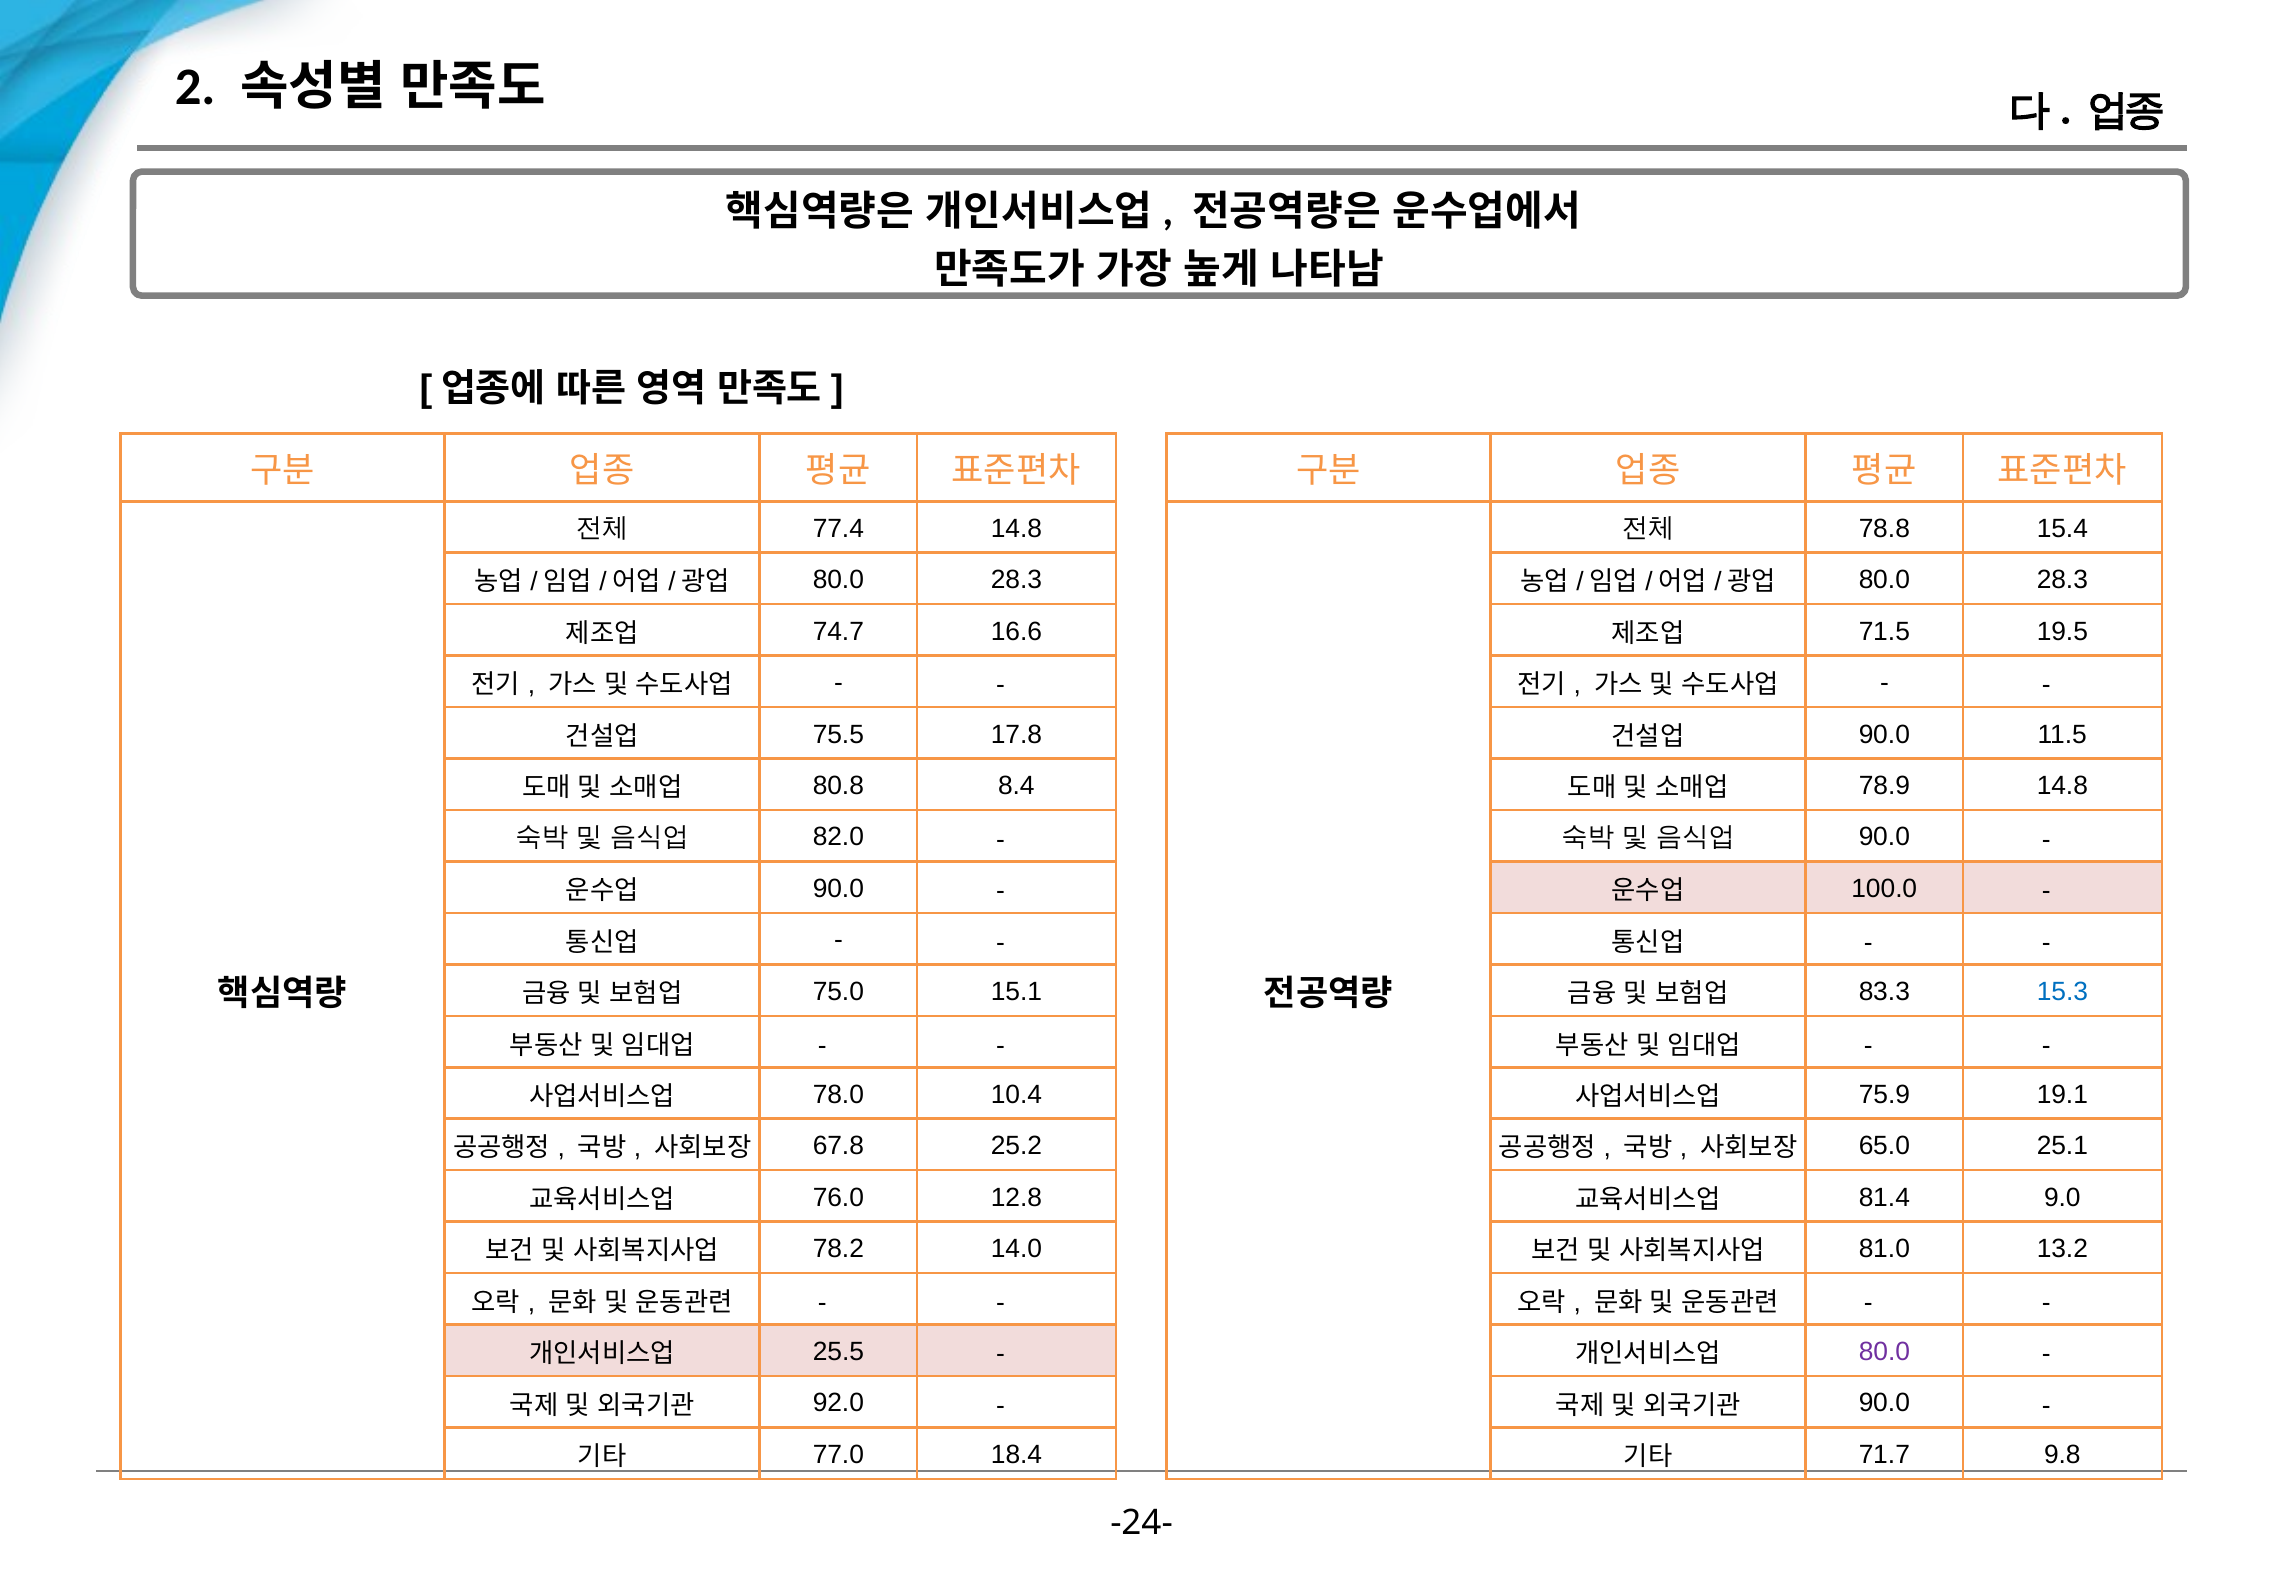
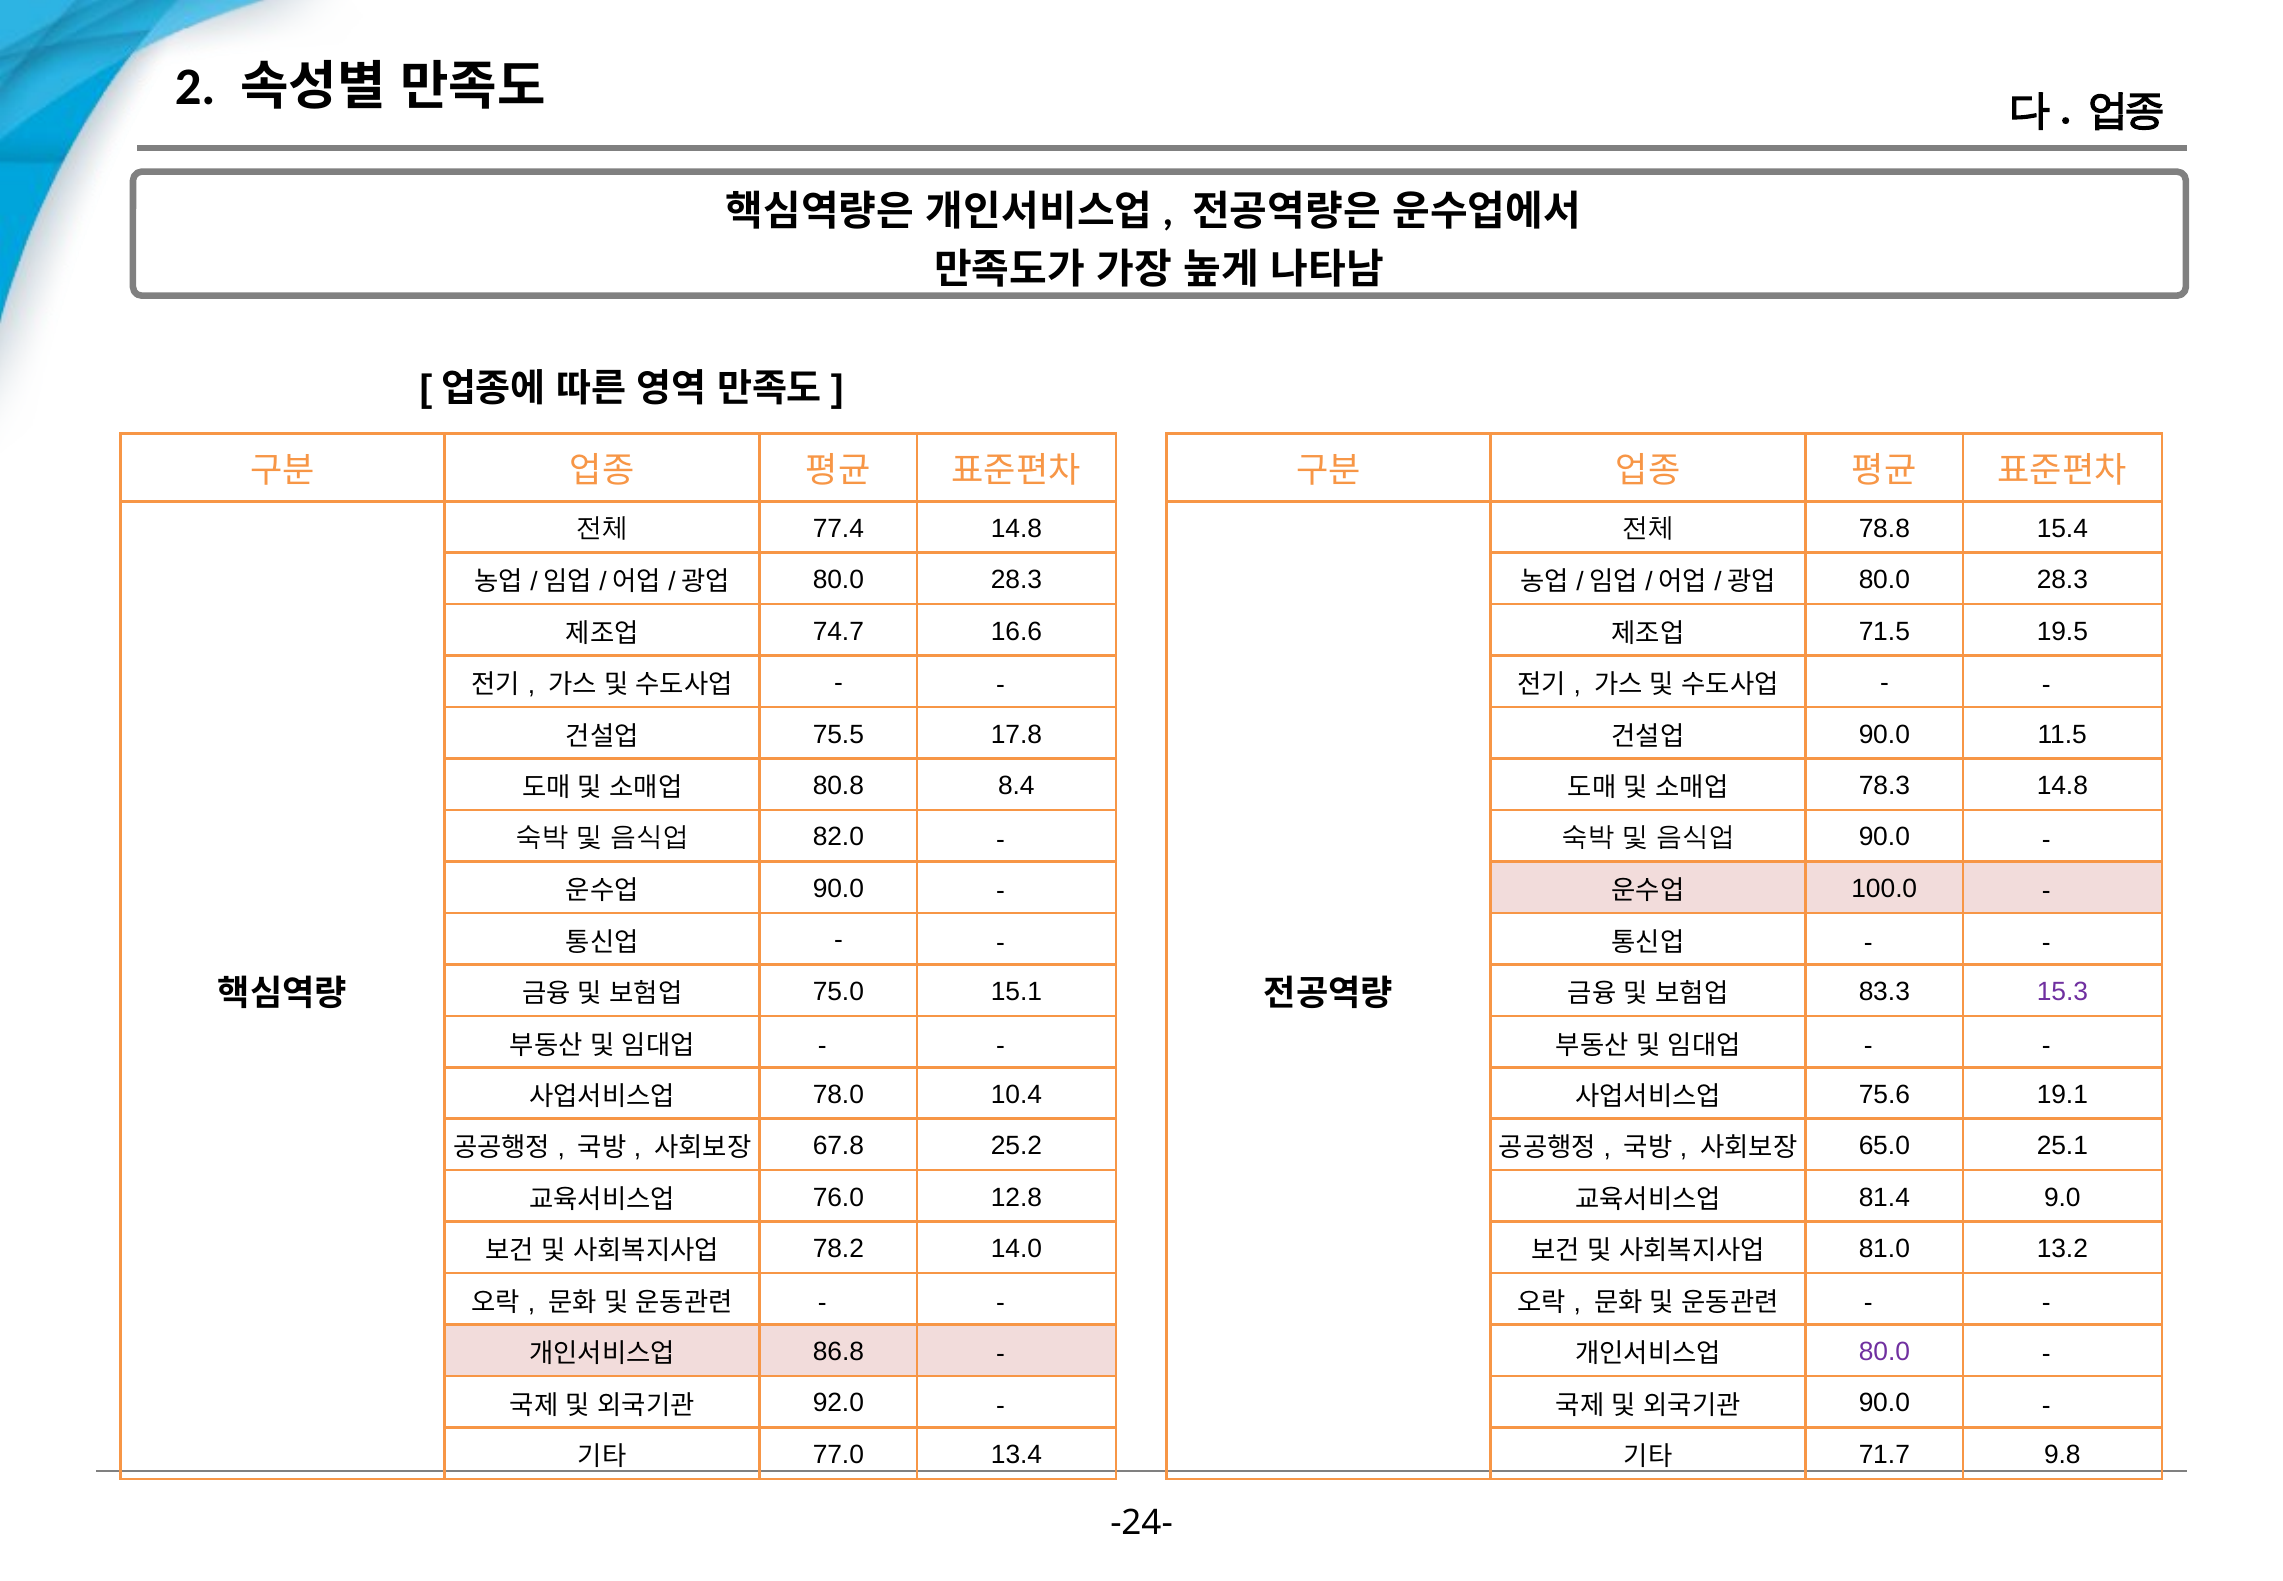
78.9: 78.9 -> 78.3
15.3 colour: blue -> purple
75.9: 75.9 -> 75.6
25.5: 25.5 -> 86.8
18.4: 18.4 -> 13.4
